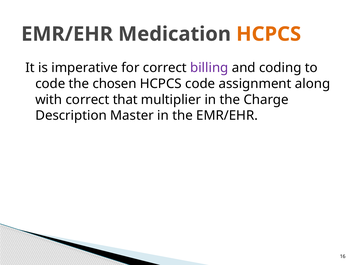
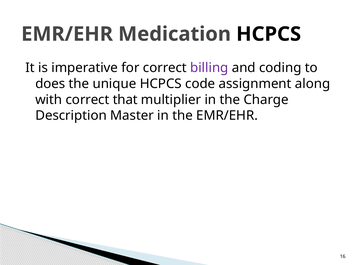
HCPCS at (269, 34) colour: orange -> black
code at (50, 84): code -> does
chosen: chosen -> unique
